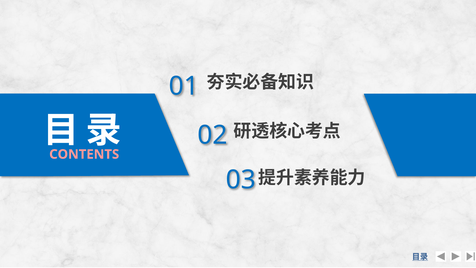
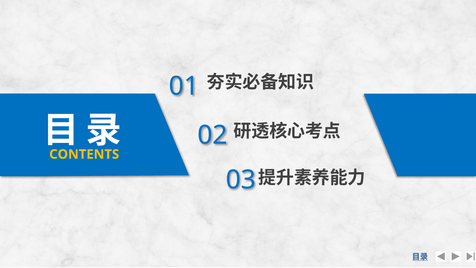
CONTENTS colour: pink -> yellow
